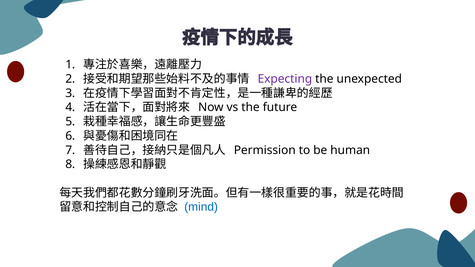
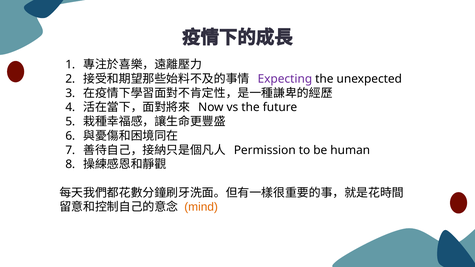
mind colour: blue -> orange
